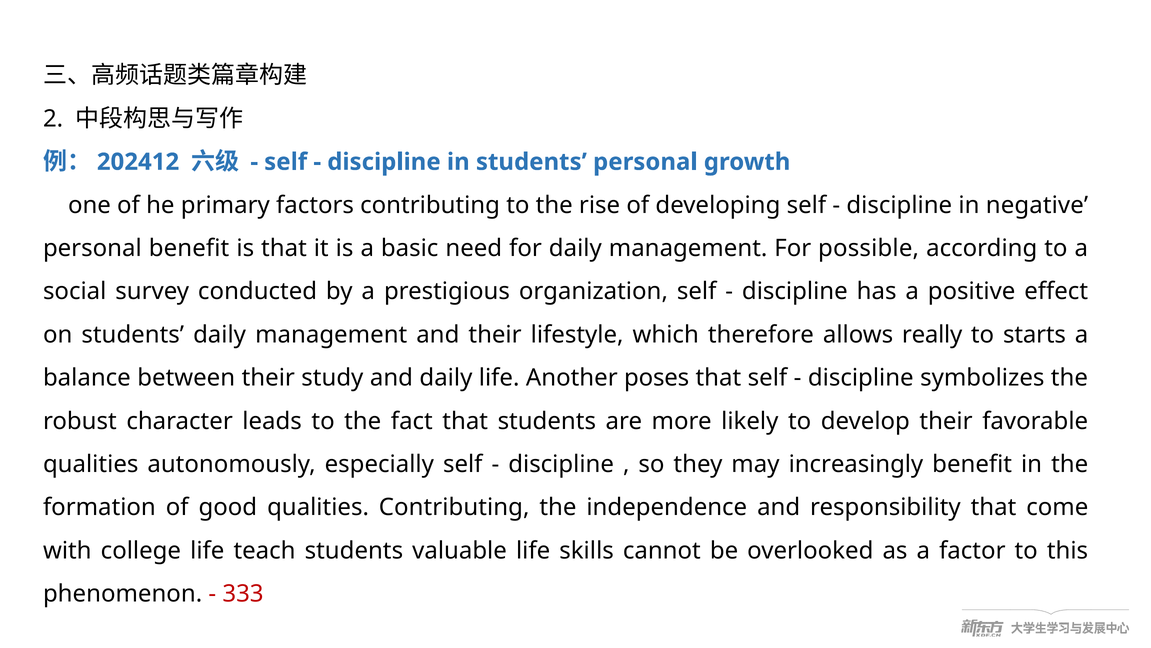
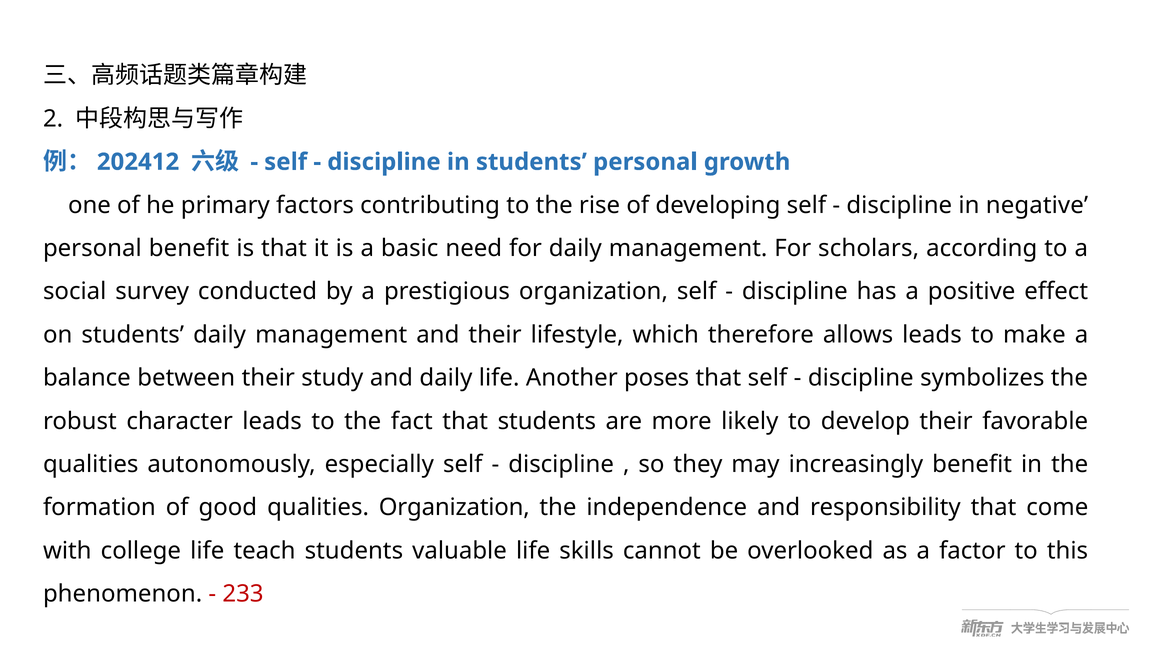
possible: possible -> scholars
allows really: really -> leads
starts: starts -> make
qualities Contributing: Contributing -> Organization
333: 333 -> 233
